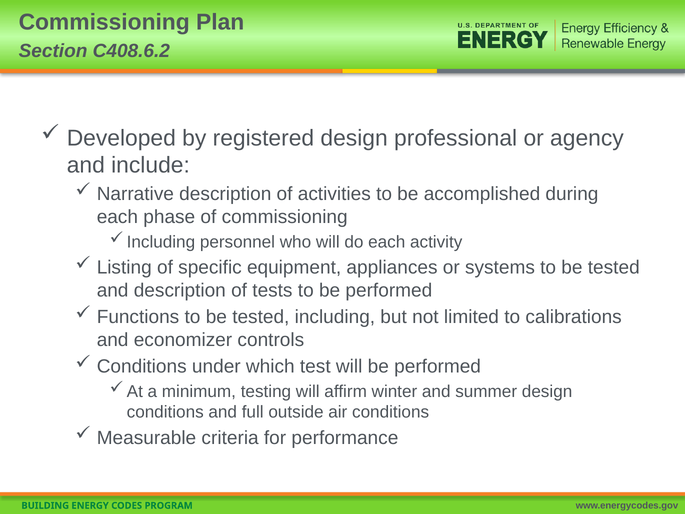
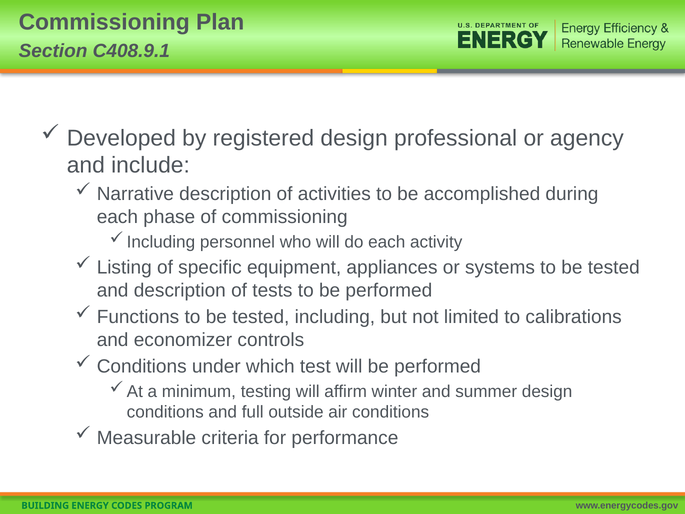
C408.6.2: C408.6.2 -> C408.9.1
